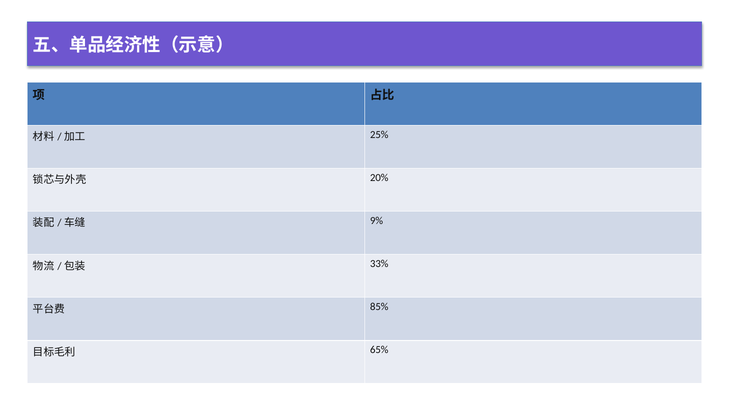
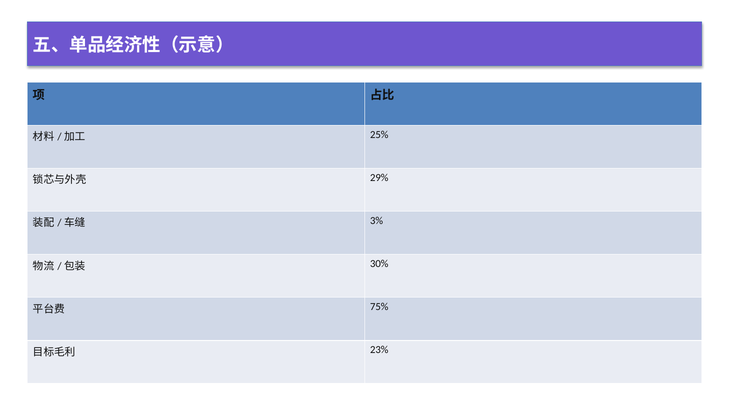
20%: 20% -> 29%
9%: 9% -> 3%
33%: 33% -> 30%
85%: 85% -> 75%
65%: 65% -> 23%
